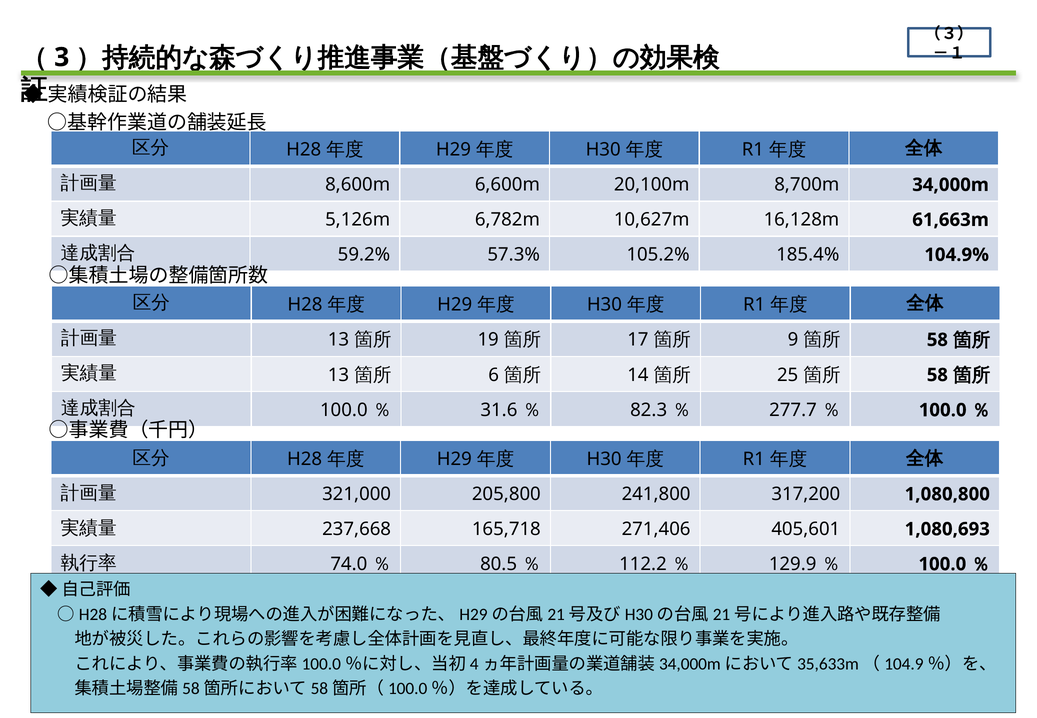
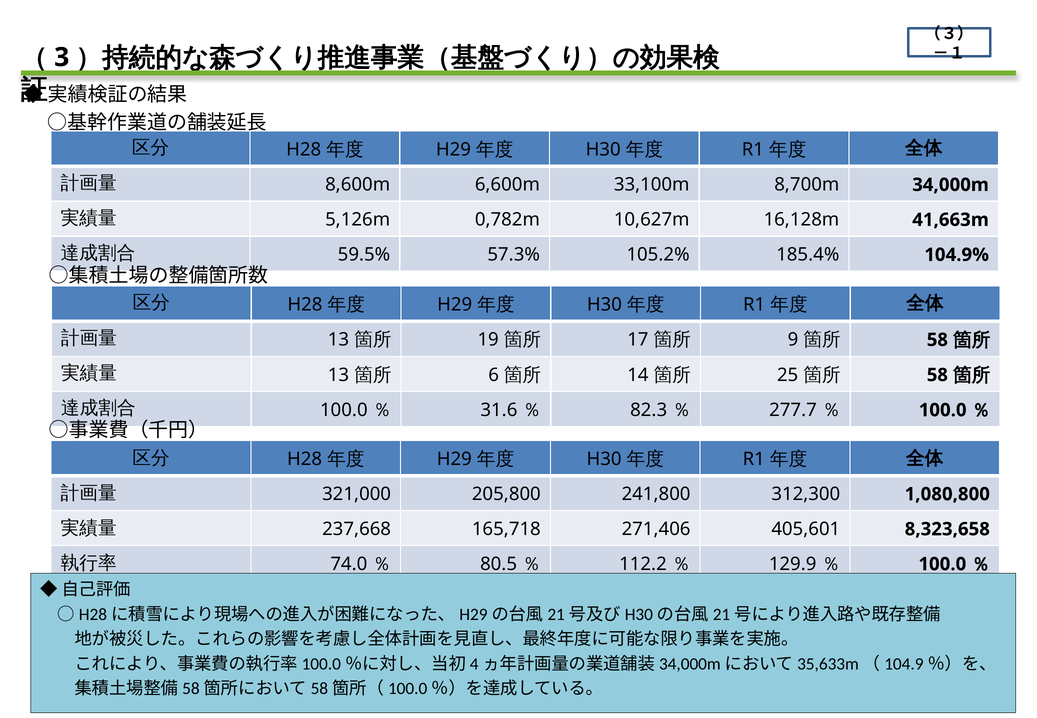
20,100m: 20,100m -> 33,100m
6,782m: 6,782m -> 0,782m
61,663m: 61,663m -> 41,663m
59.2%: 59.2% -> 59.5%
317,200: 317,200 -> 312,300
1,080,693: 1,080,693 -> 8,323,658
